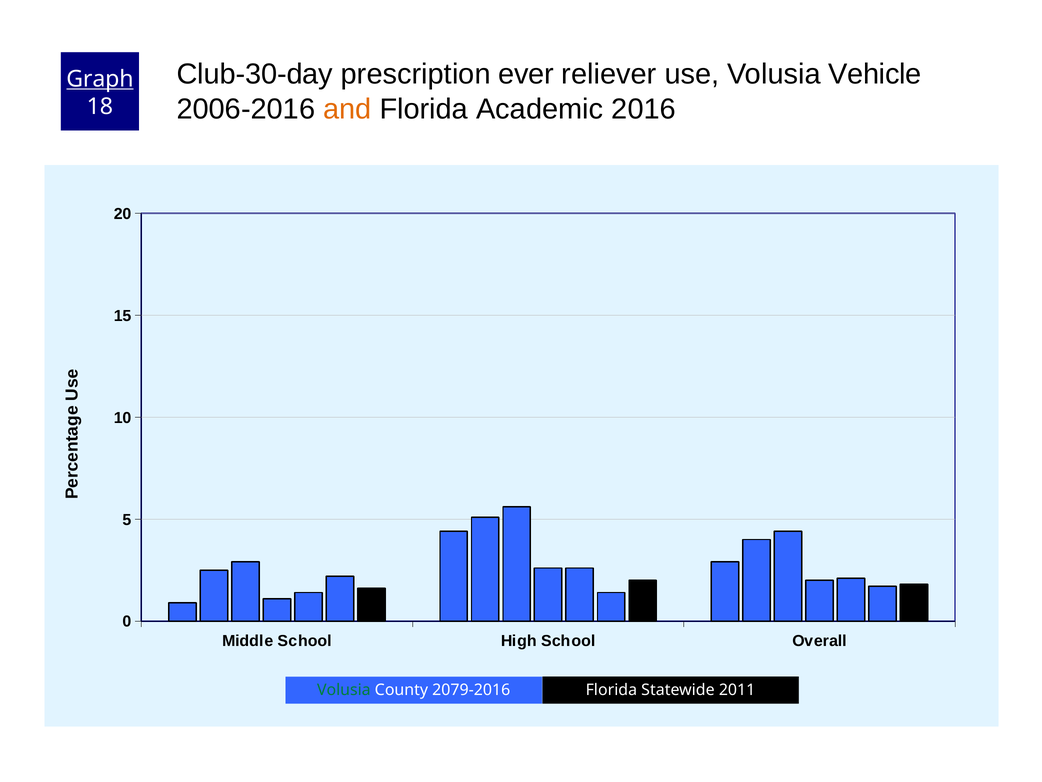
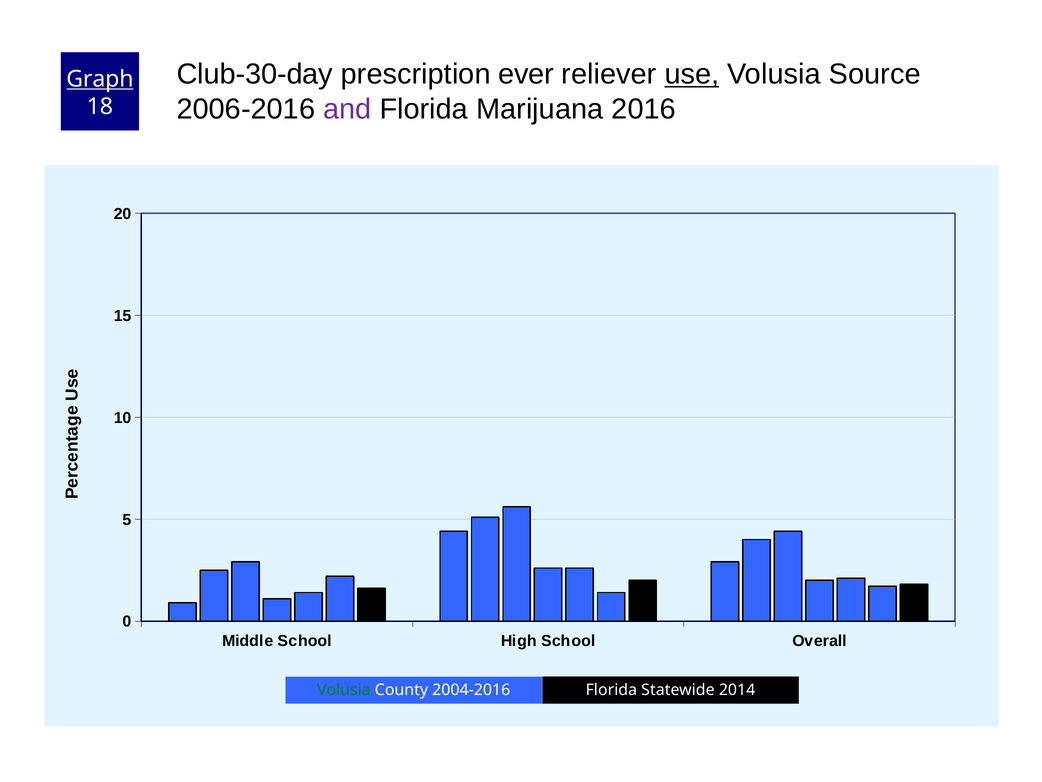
use underline: none -> present
Vehicle: Vehicle -> Source
and colour: orange -> purple
Academic: Academic -> Marijuana
2079-2016: 2079-2016 -> 2004-2016
2011: 2011 -> 2014
